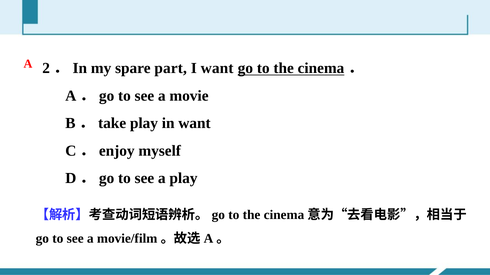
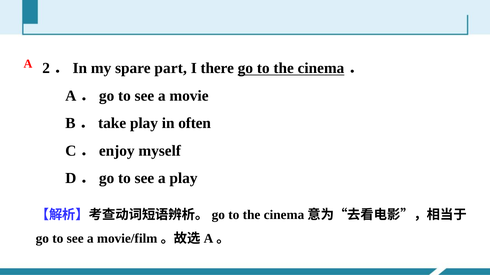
I want: want -> there
in want: want -> often
